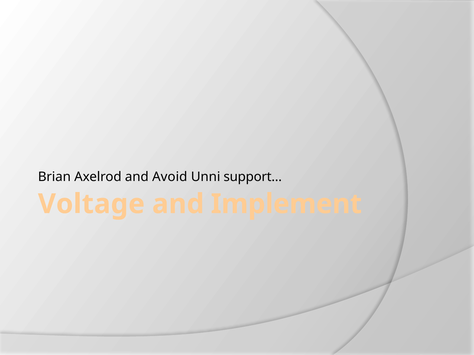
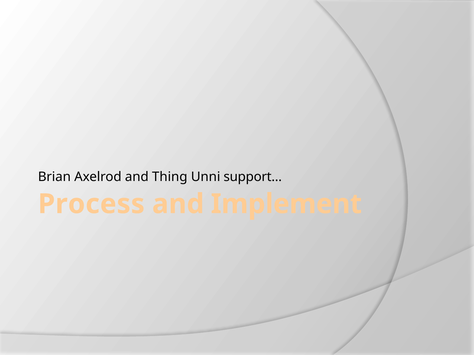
Avoid: Avoid -> Thing
Voltage: Voltage -> Process
